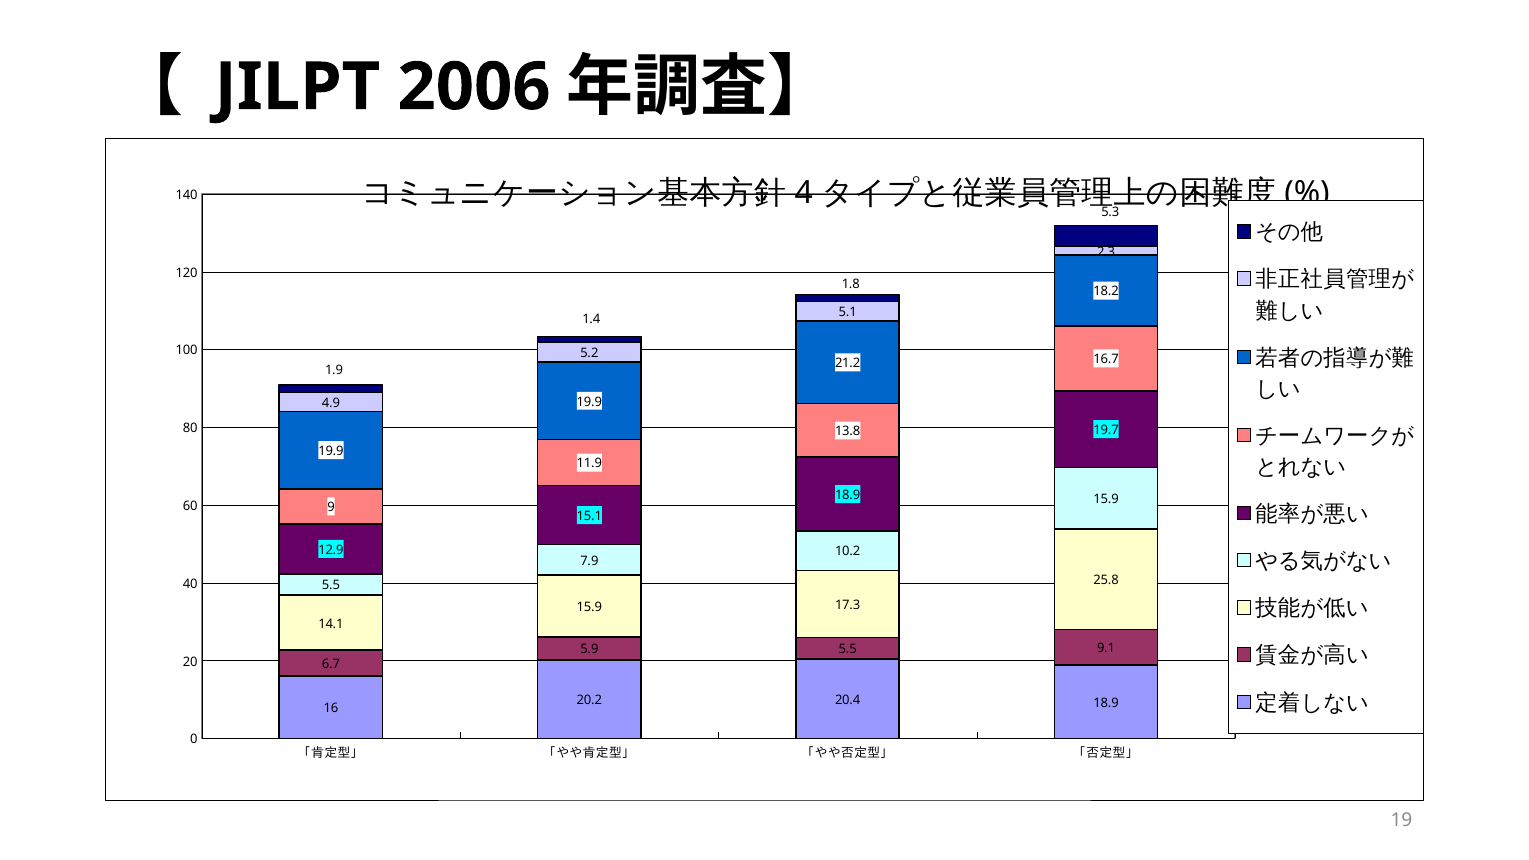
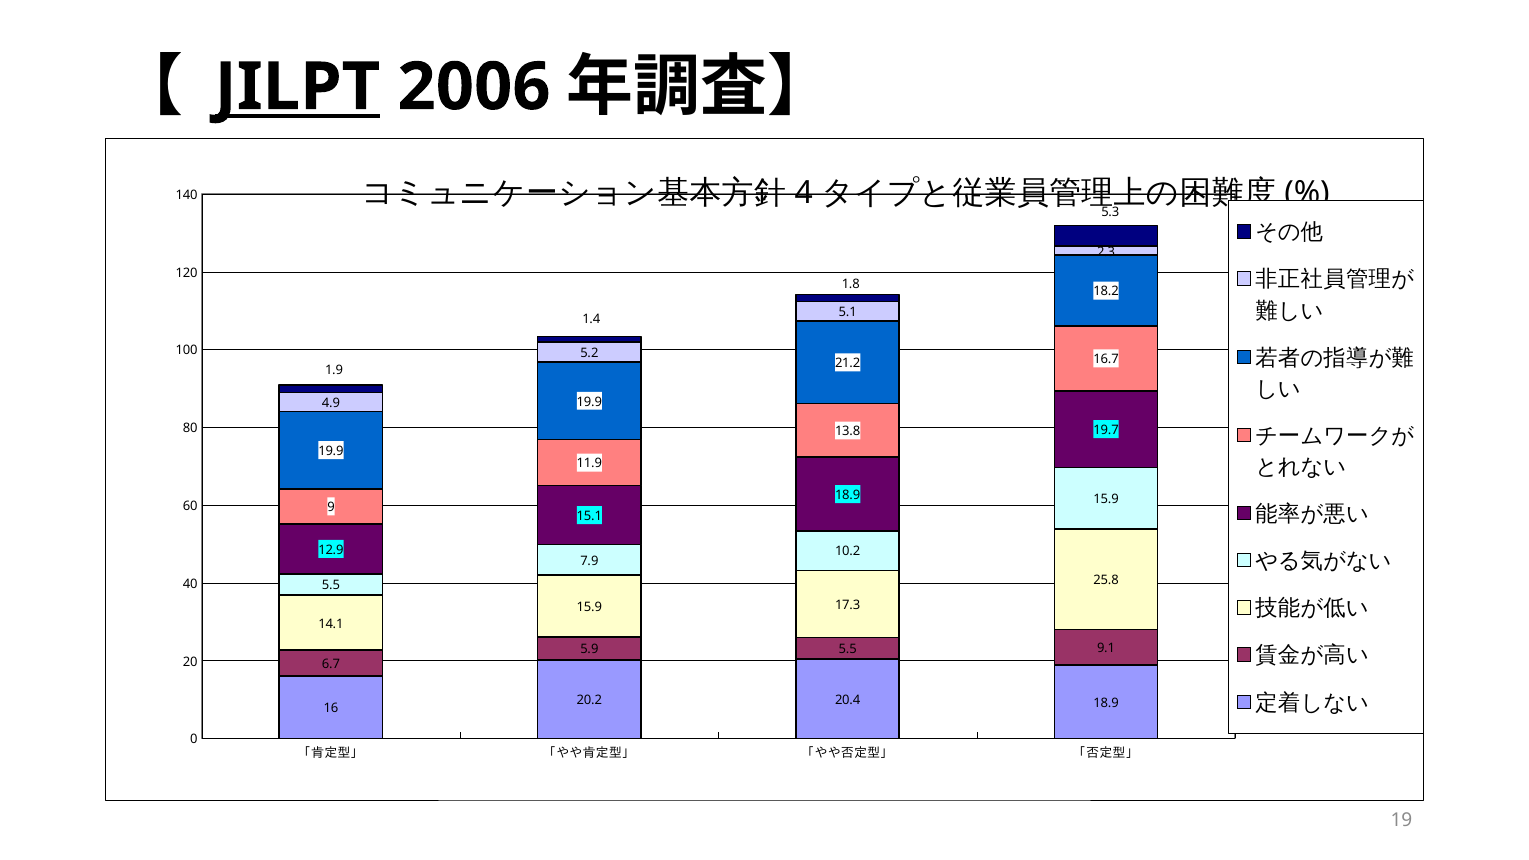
JILPT underline: none -> present
